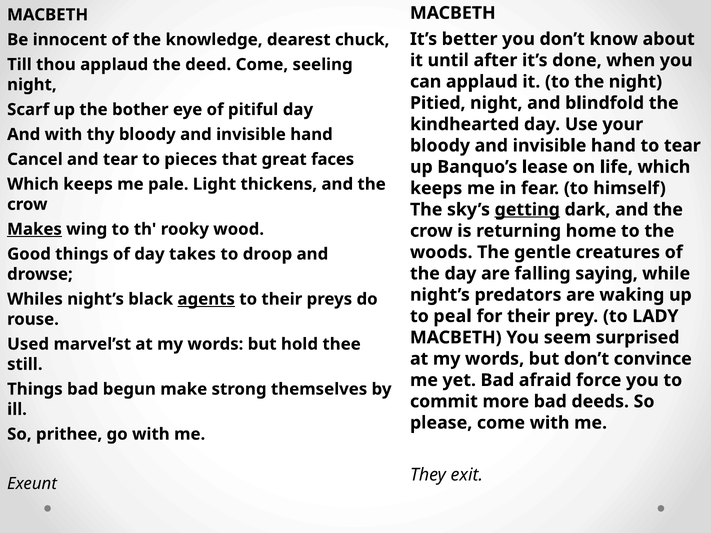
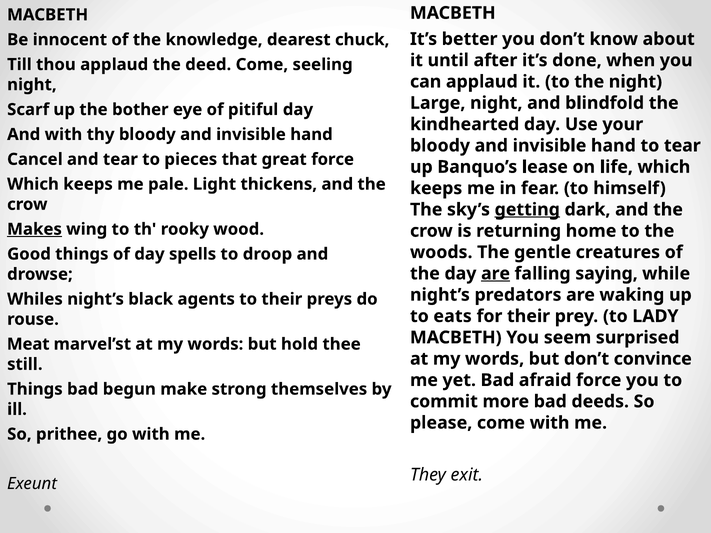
Pitied: Pitied -> Large
great faces: faces -> force
takes: takes -> spells
are at (496, 274) underline: none -> present
agents underline: present -> none
peal: peal -> eats
Used: Used -> Meat
